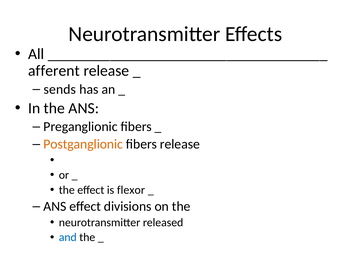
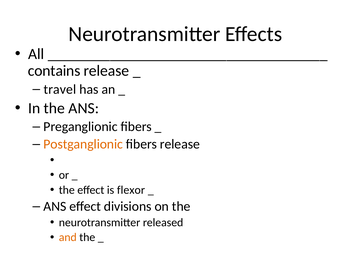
afferent: afferent -> contains
sends: sends -> travel
and colour: blue -> orange
